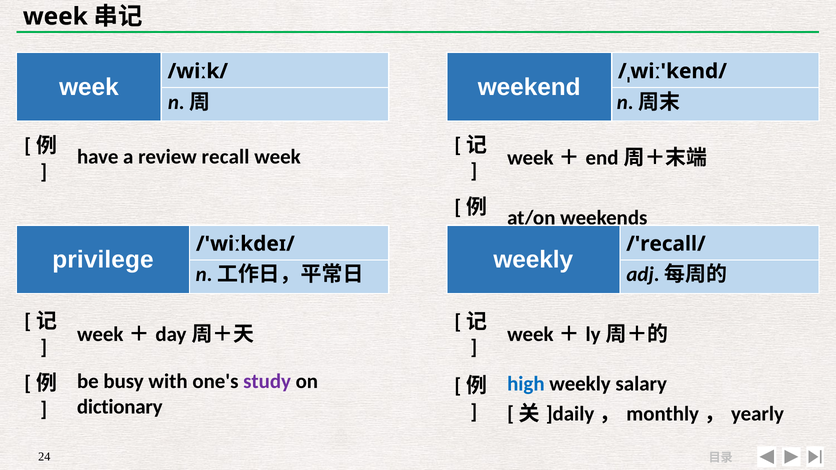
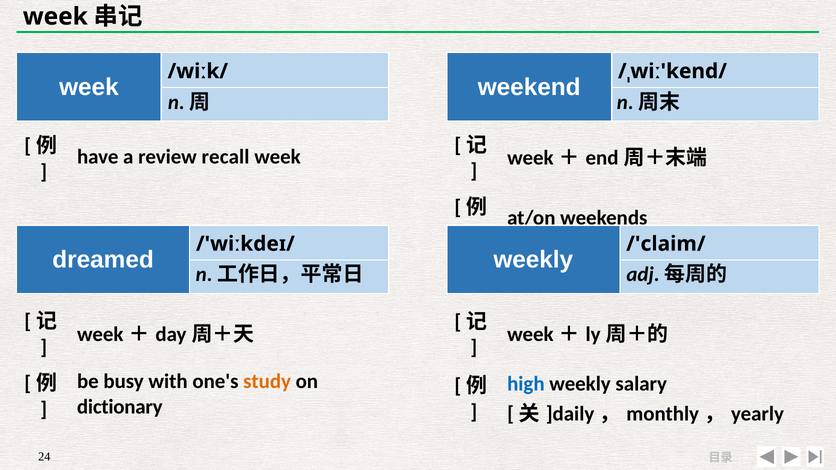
privilege: privilege -> dreamed
/'recall/: /'recall/ -> /'claim/
study colour: purple -> orange
